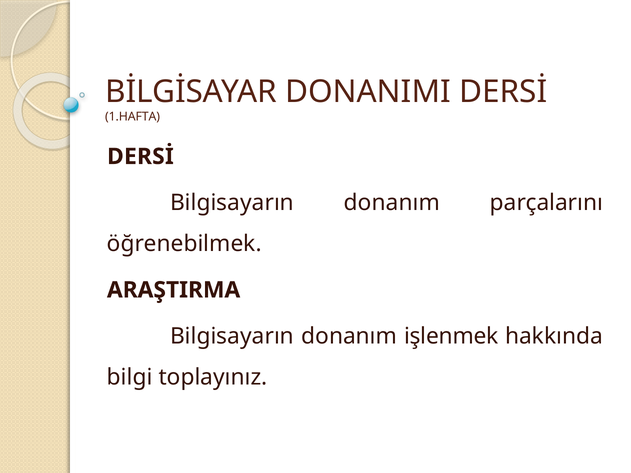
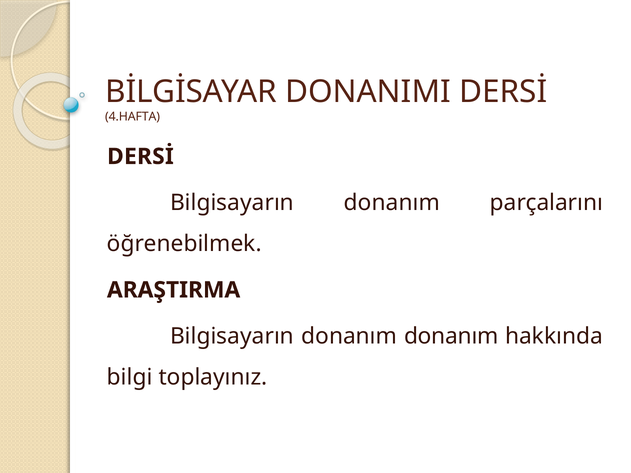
1.HAFTA: 1.HAFTA -> 4.HAFTA
donanım işlenmek: işlenmek -> donanım
